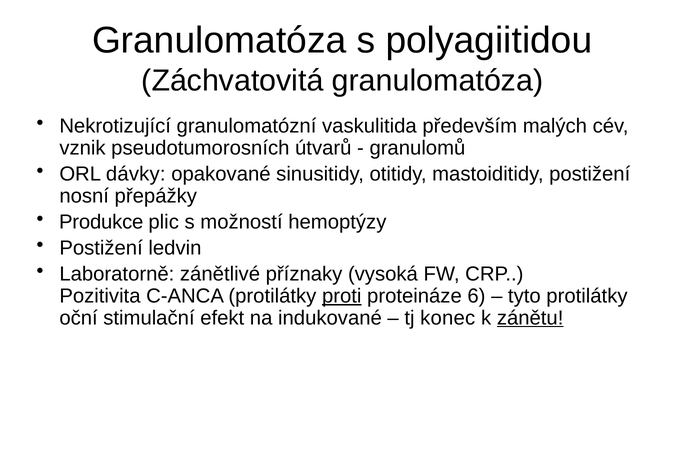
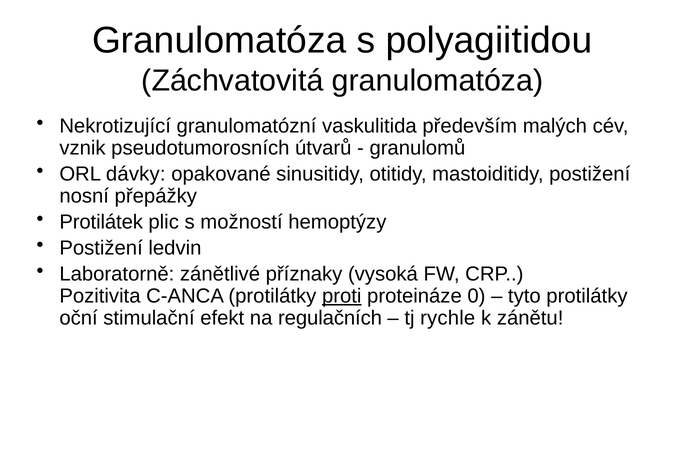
Produkce: Produkce -> Protilátek
6: 6 -> 0
indukované: indukované -> regulačních
konec: konec -> rychle
zánětu underline: present -> none
